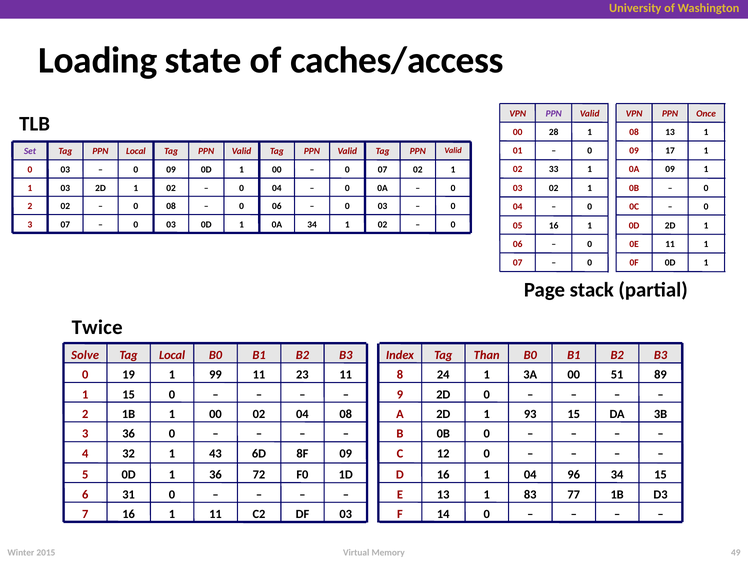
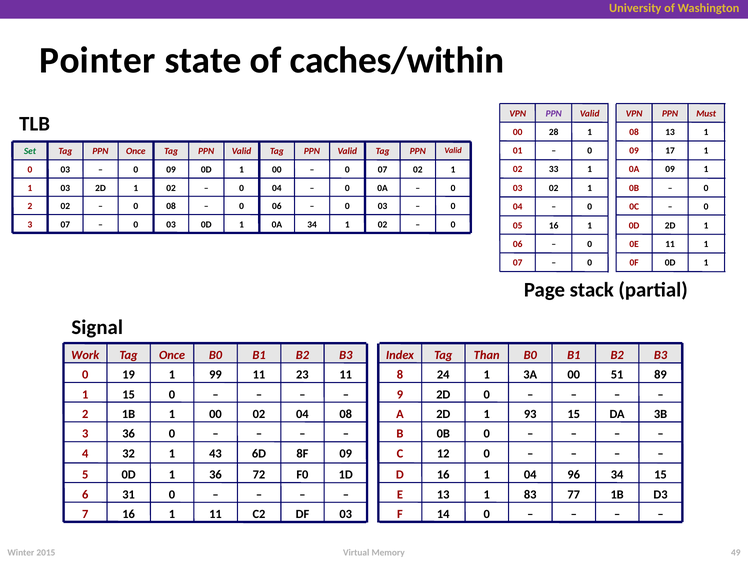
Loading: Loading -> Pointer
caches/access: caches/access -> caches/within
Once: Once -> Must
Set colour: purple -> green
Local at (136, 151): Local -> Once
Twice: Twice -> Signal
Solve: Solve -> Work
Local at (172, 355): Local -> Once
